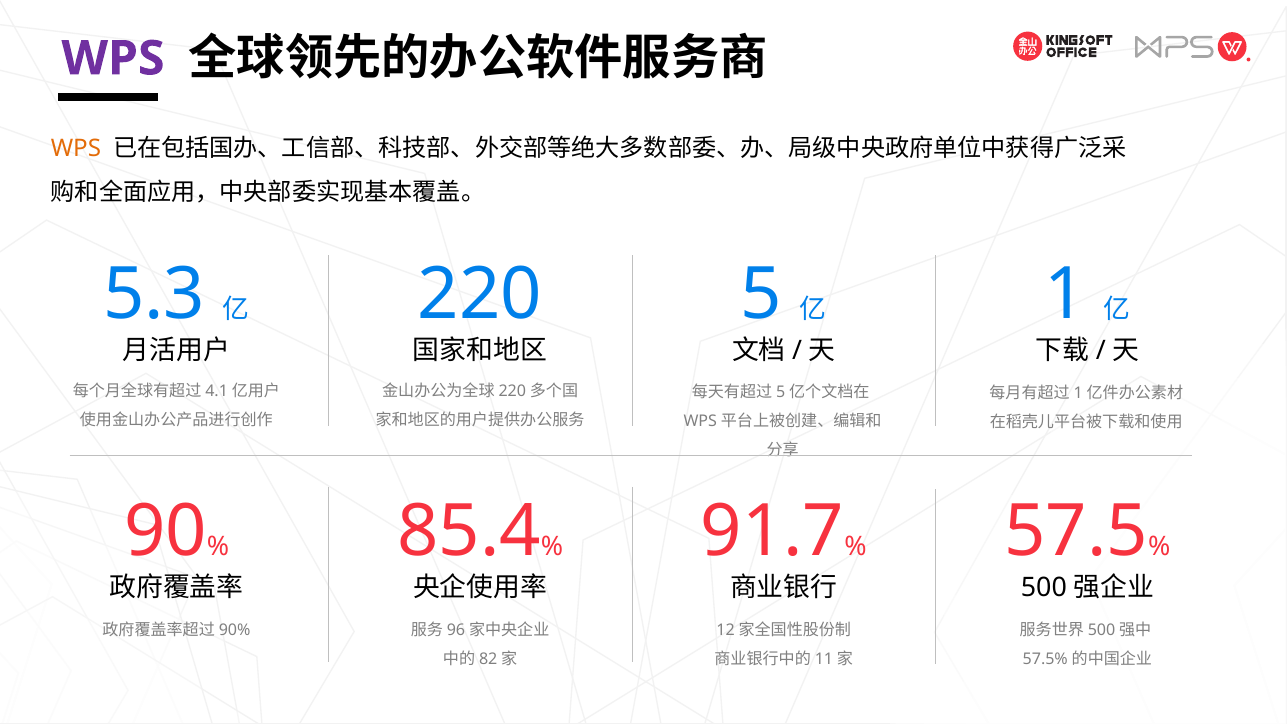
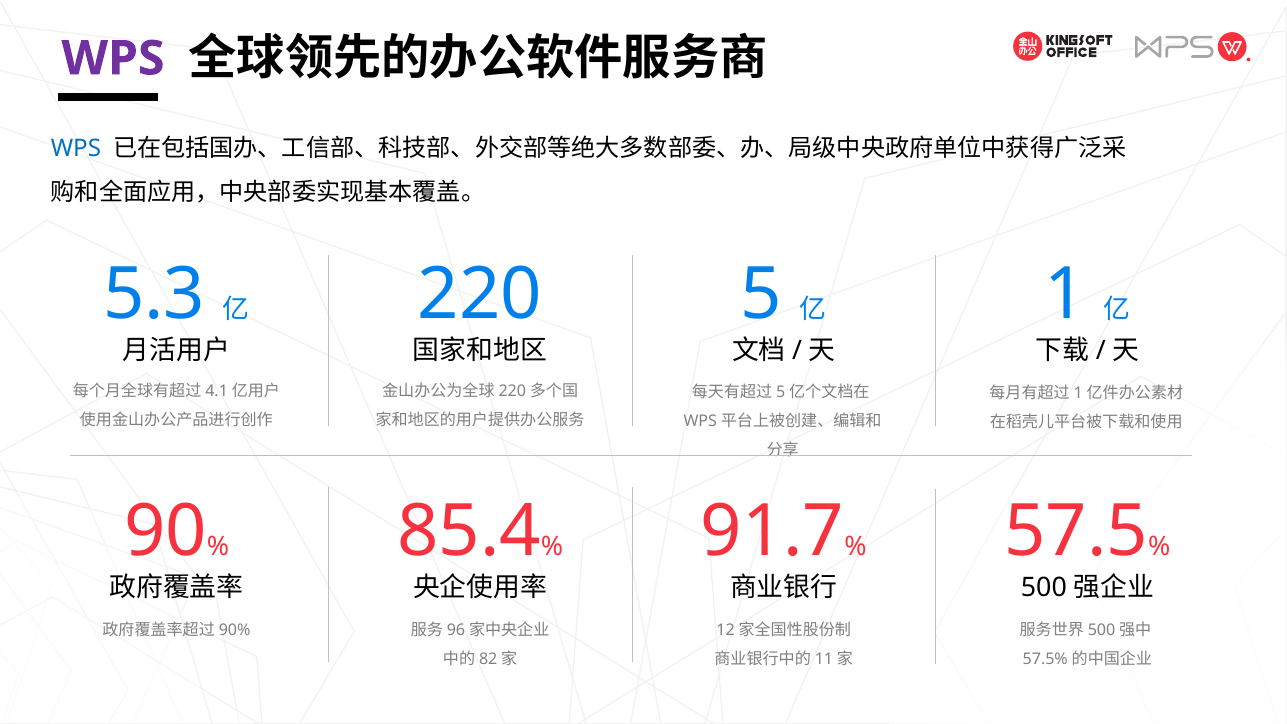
WPS at (76, 149) colour: orange -> blue
